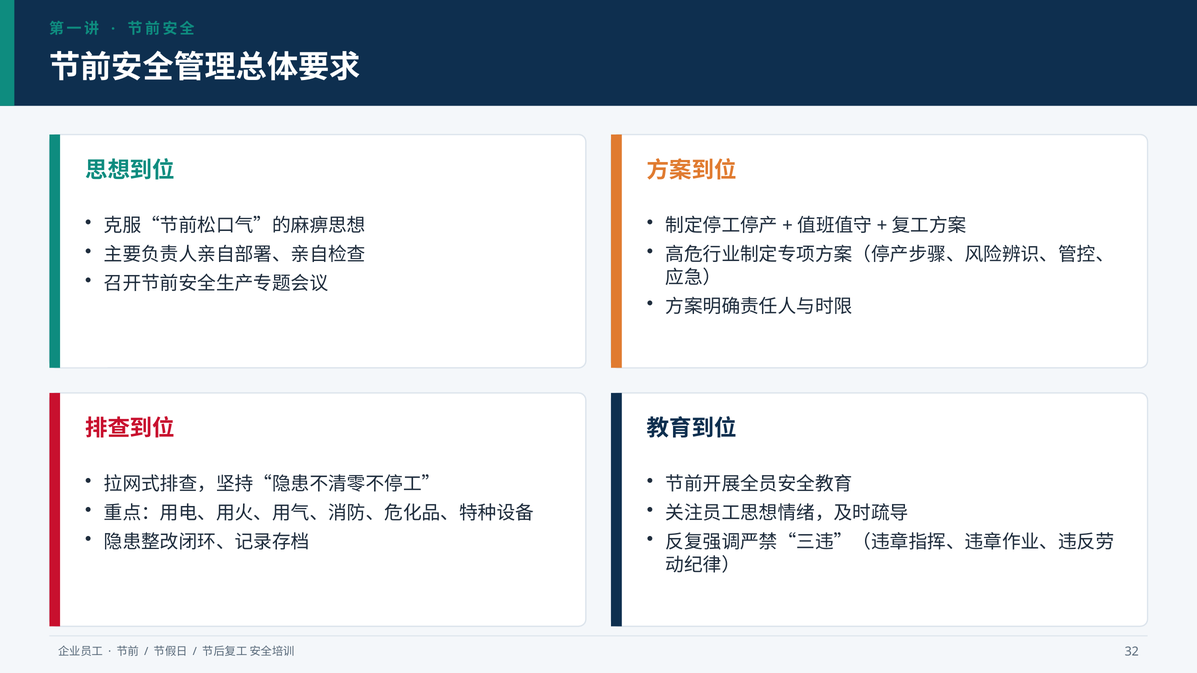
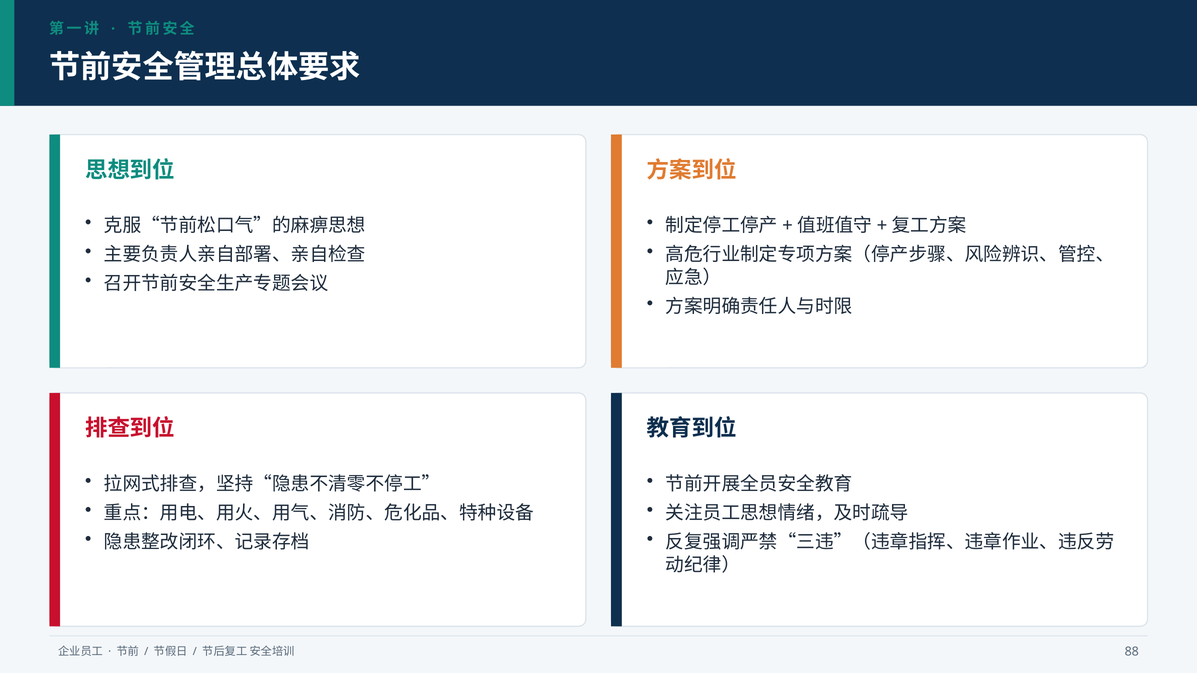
32: 32 -> 88
